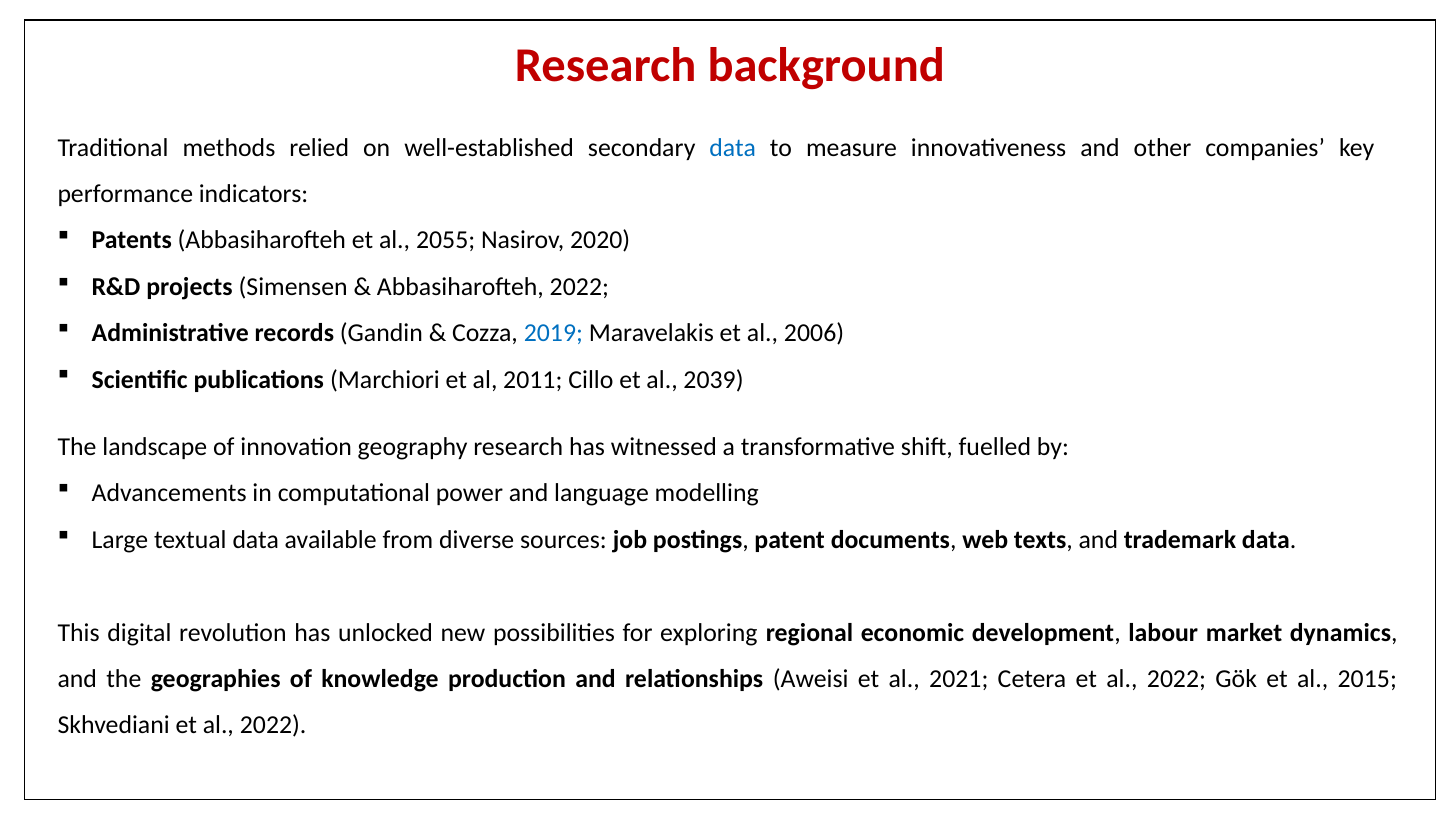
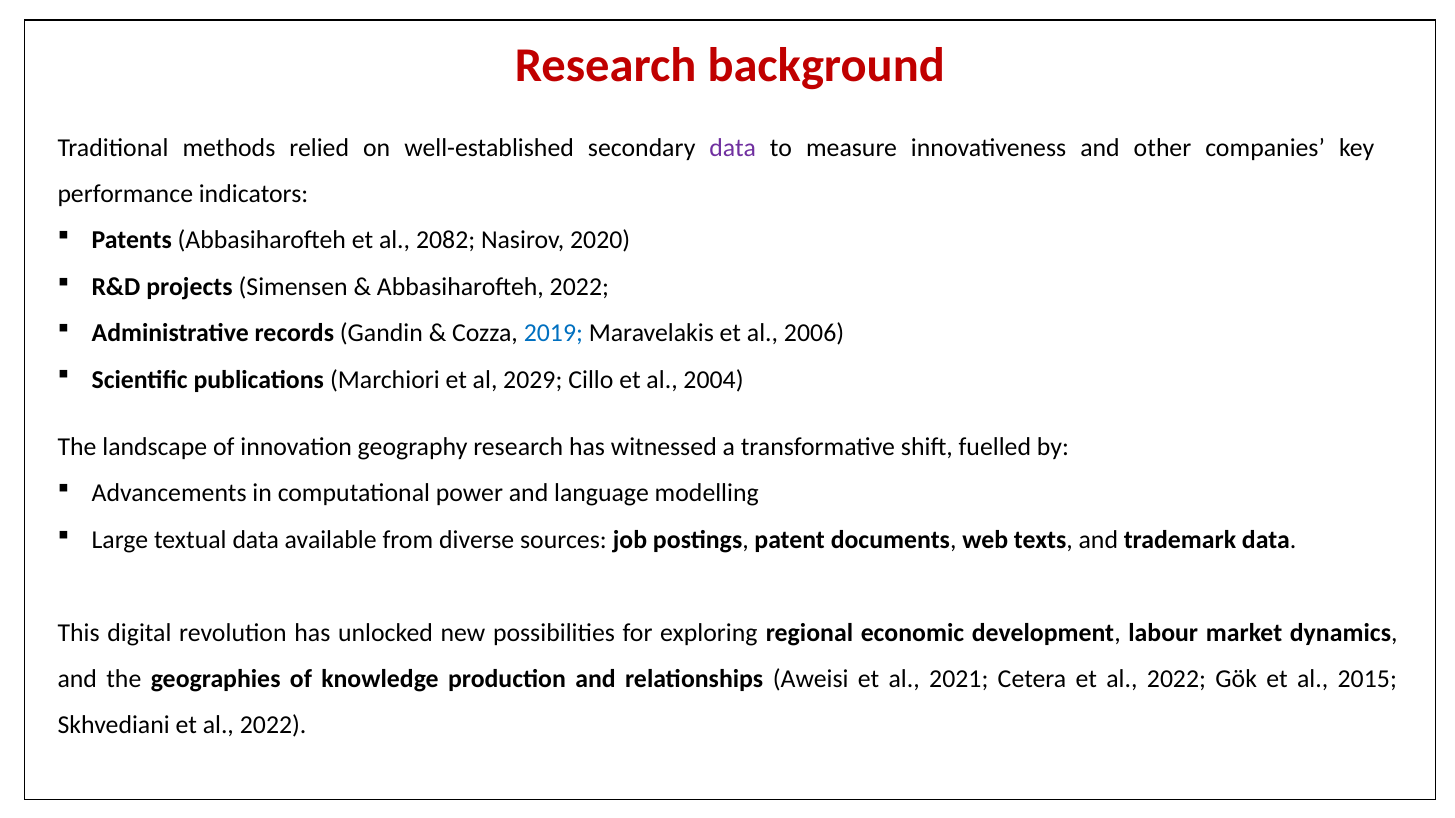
data at (733, 148) colour: blue -> purple
2055: 2055 -> 2082
2011: 2011 -> 2029
2039: 2039 -> 2004
